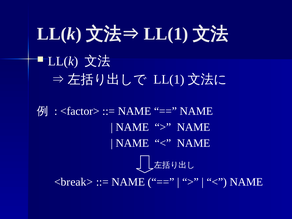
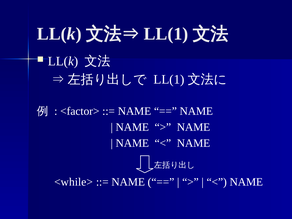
<break>: <break> -> <while>
